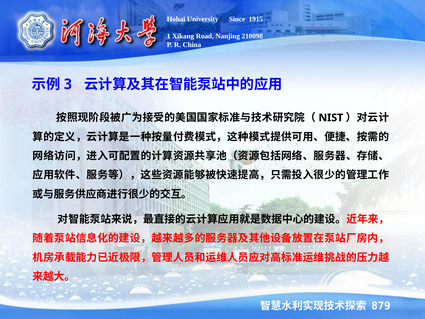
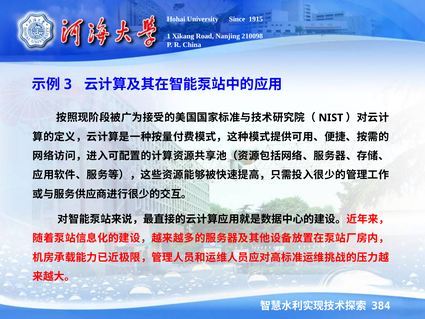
879: 879 -> 384
